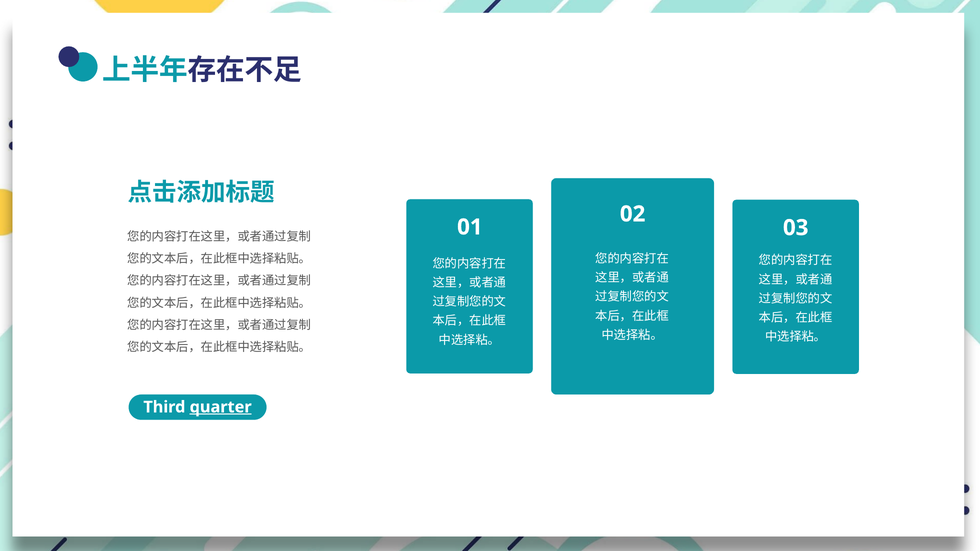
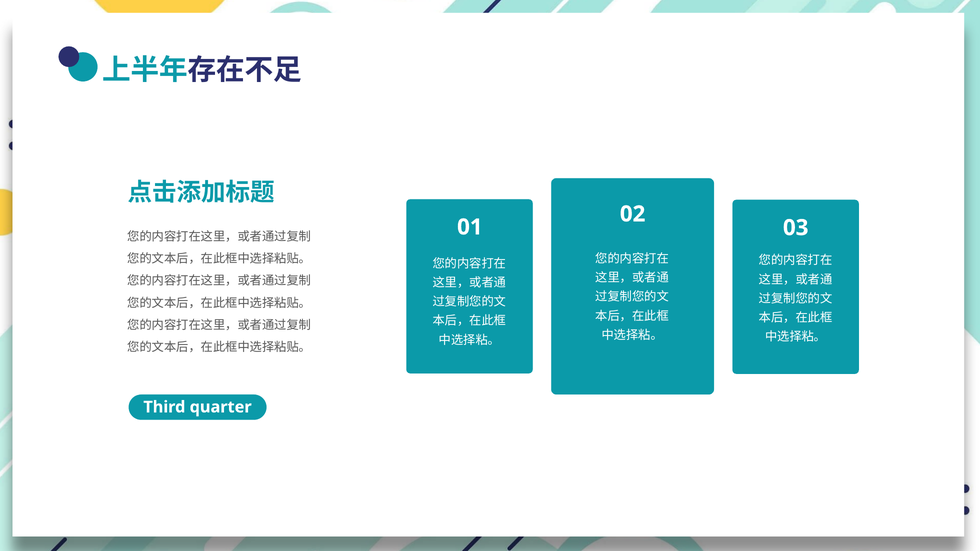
quarter underline: present -> none
